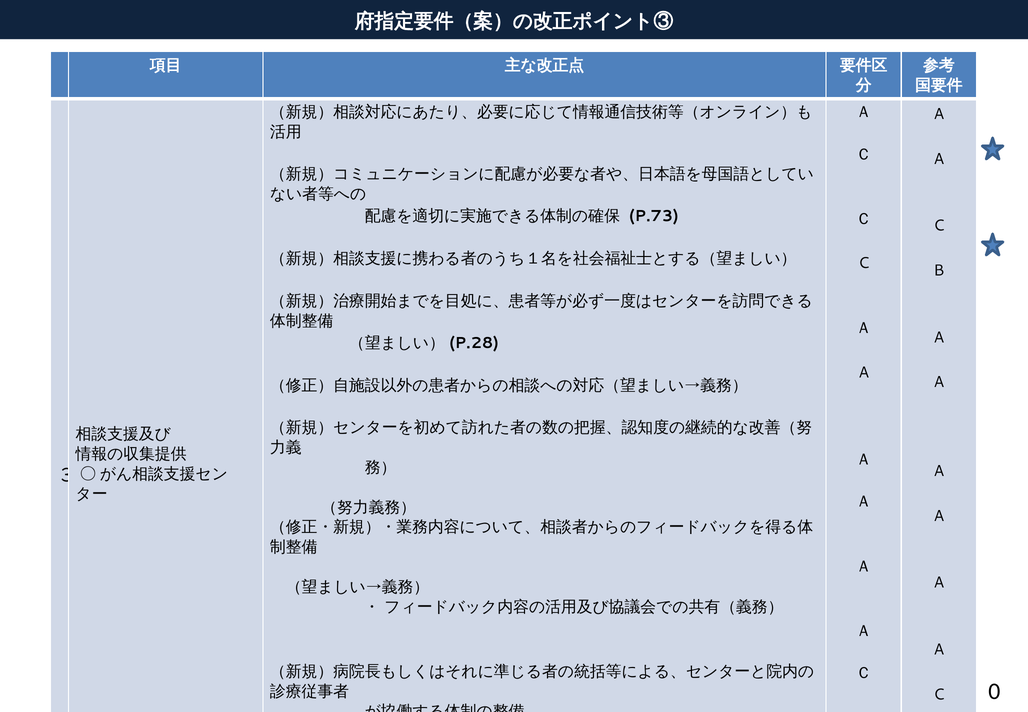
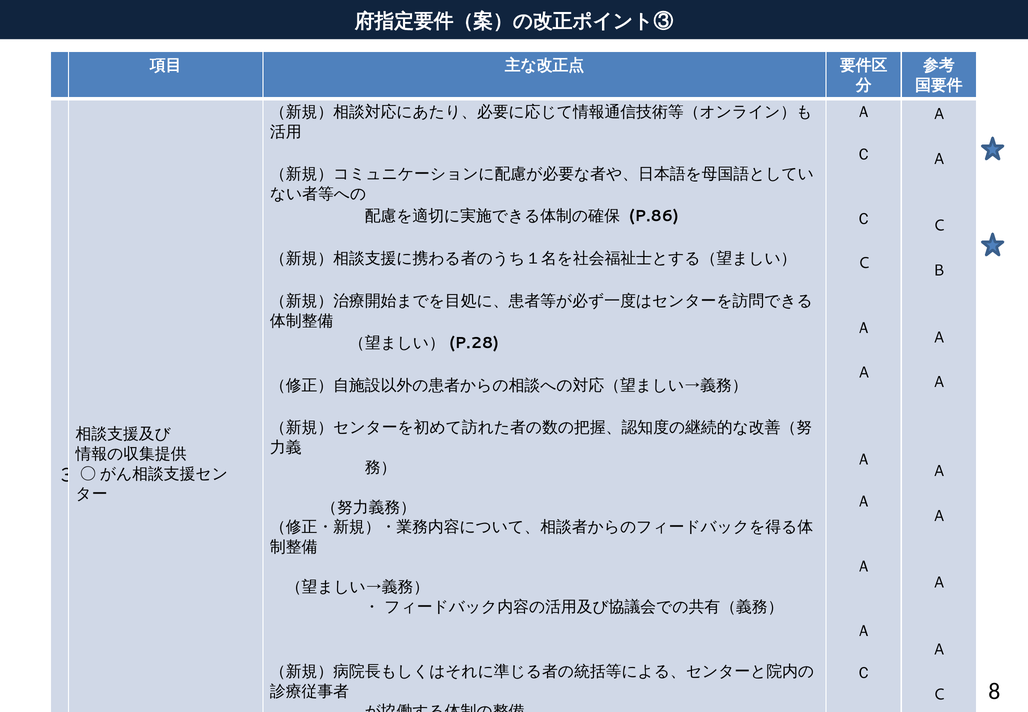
P.73: P.73 -> P.86
0: 0 -> 8
